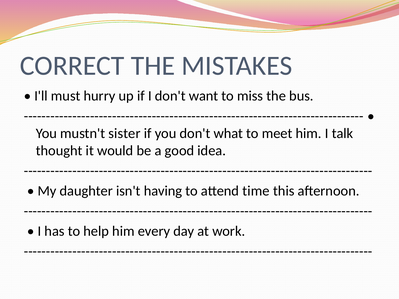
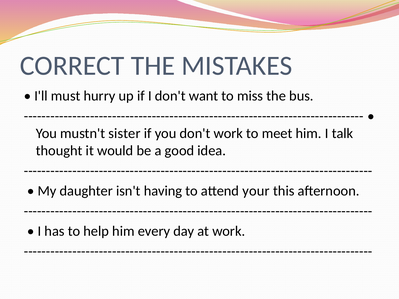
don't what: what -> work
time: time -> your
